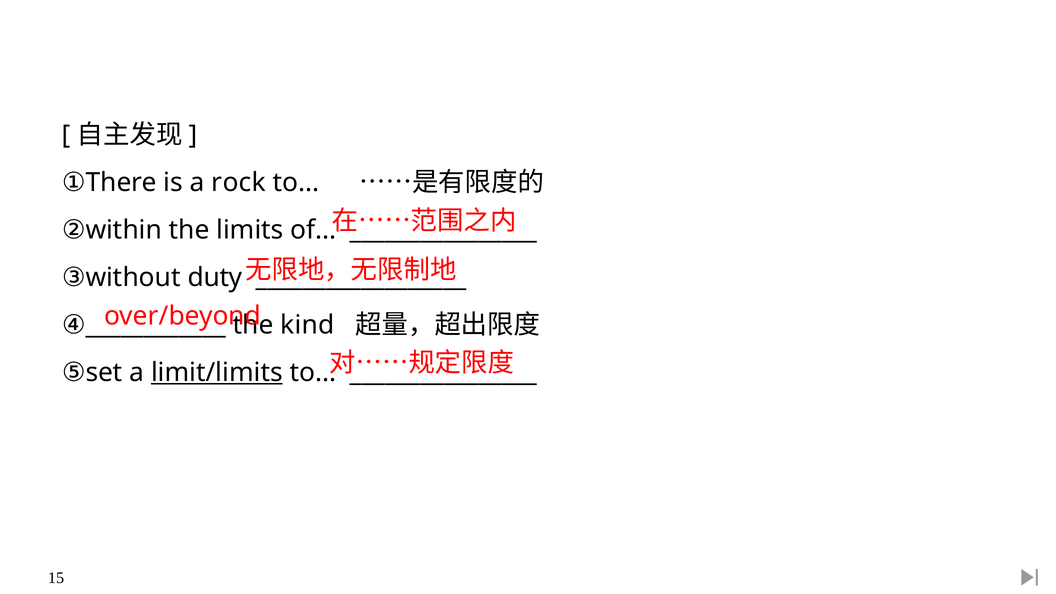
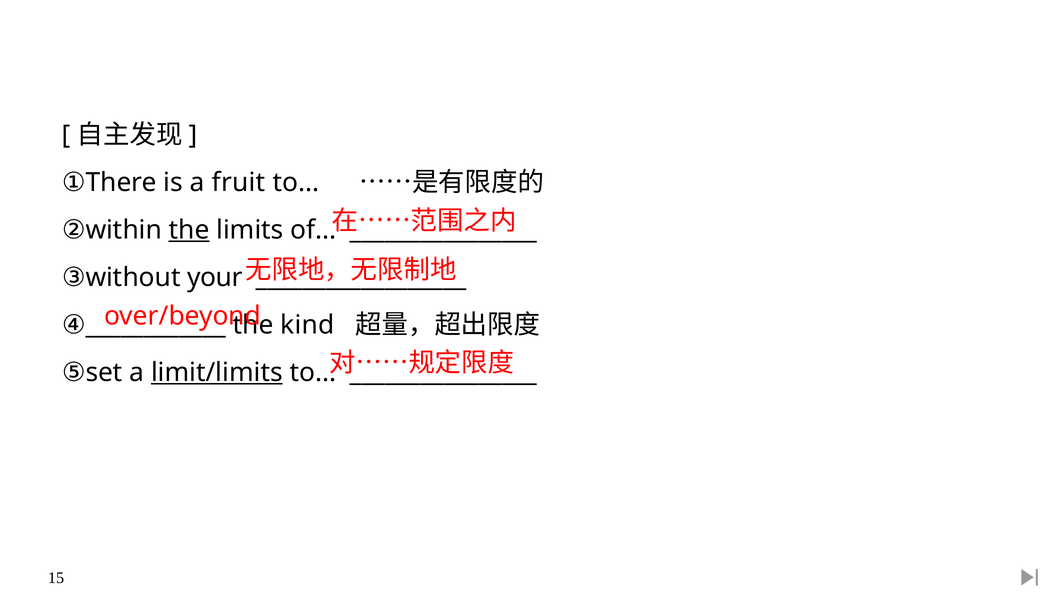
rock: rock -> fruit
the at (189, 230) underline: none -> present
duty: duty -> your
